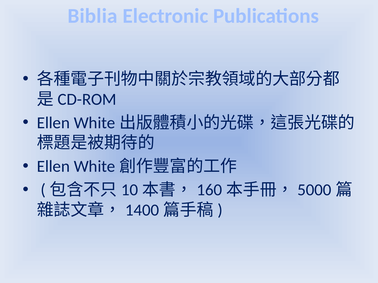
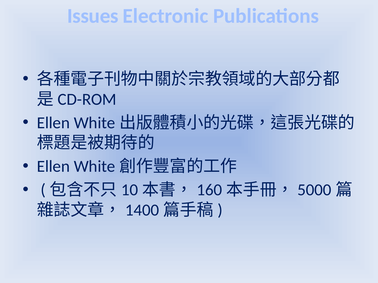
Biblia: Biblia -> Issues
